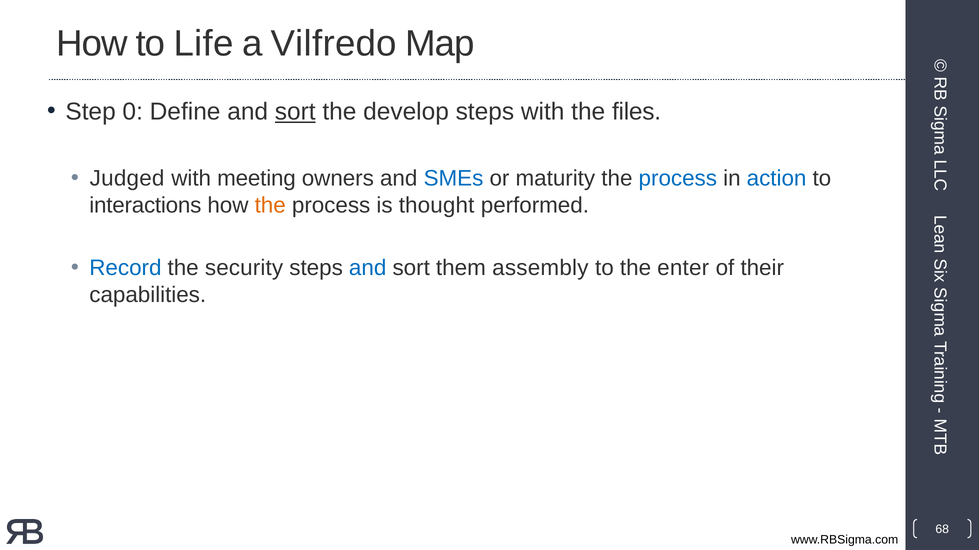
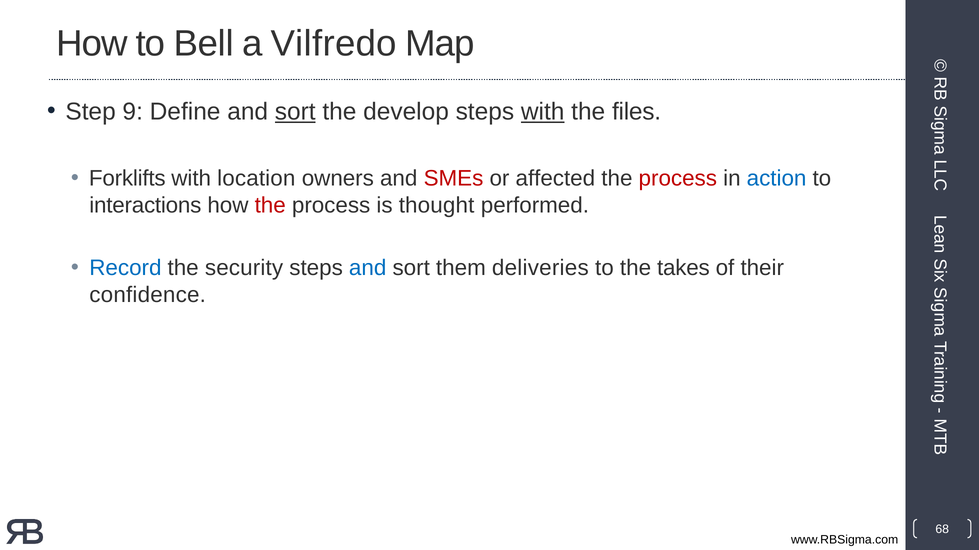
Life: Life -> Bell
0: 0 -> 9
with at (543, 112) underline: none -> present
Judged: Judged -> Forklifts
meeting: meeting -> location
SMEs colour: blue -> red
maturity: maturity -> affected
process at (678, 179) colour: blue -> red
the at (270, 205) colour: orange -> red
assembly: assembly -> deliveries
enter: enter -> takes
capabilities: capabilities -> confidence
